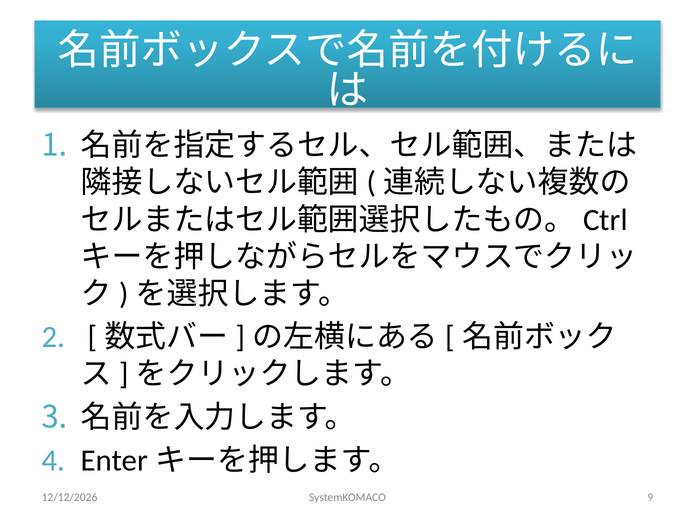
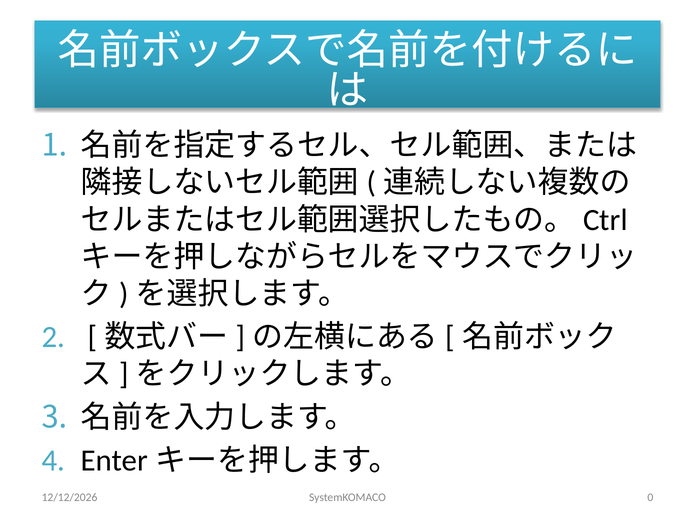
9: 9 -> 0
